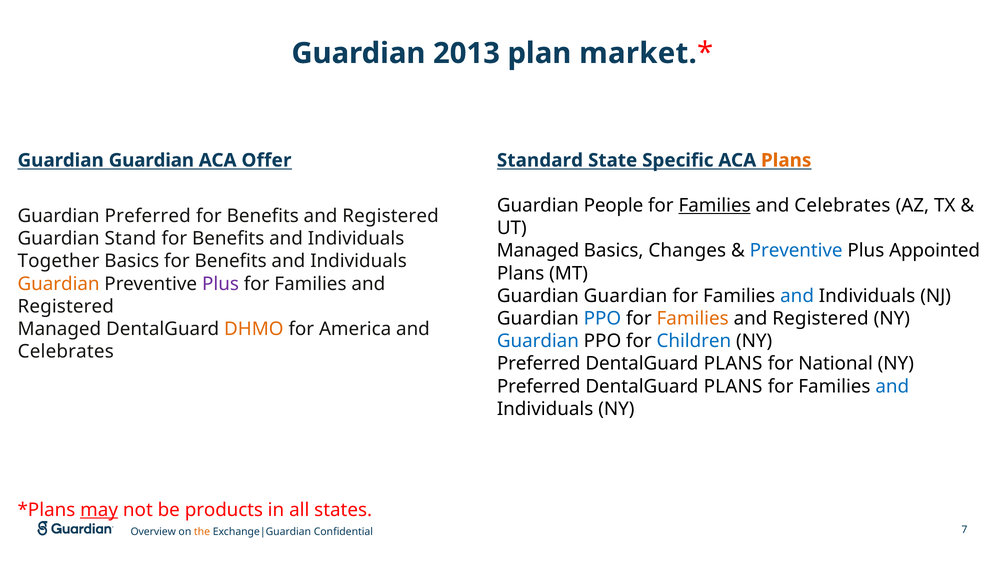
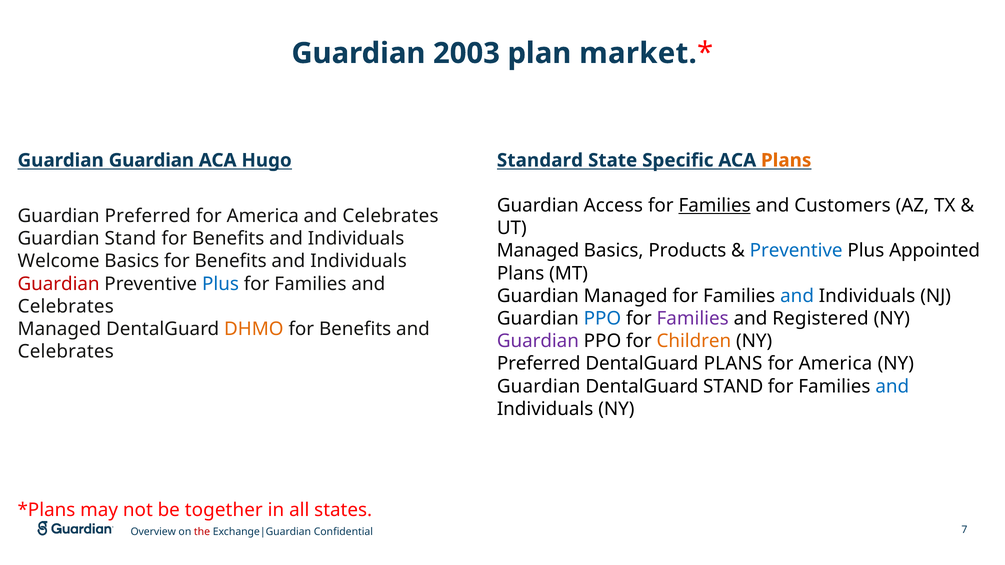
2013: 2013 -> 2003
Offer: Offer -> Hugo
People: People -> Access
Celebrates at (842, 206): Celebrates -> Customers
Benefits at (263, 216): Benefits -> America
Registered at (391, 216): Registered -> Celebrates
Changes: Changes -> Products
Together: Together -> Welcome
Guardian at (59, 284) colour: orange -> red
Plus at (220, 284) colour: purple -> blue
Guardian at (626, 296): Guardian -> Managed
Registered at (66, 307): Registered -> Celebrates
Families at (693, 319) colour: orange -> purple
America at (355, 329): America -> Benefits
Guardian at (538, 341) colour: blue -> purple
Children colour: blue -> orange
National at (836, 364): National -> America
Preferred at (539, 387): Preferred -> Guardian
PLANS at (733, 387): PLANS -> STAND
may underline: present -> none
products: products -> together
the colour: orange -> red
